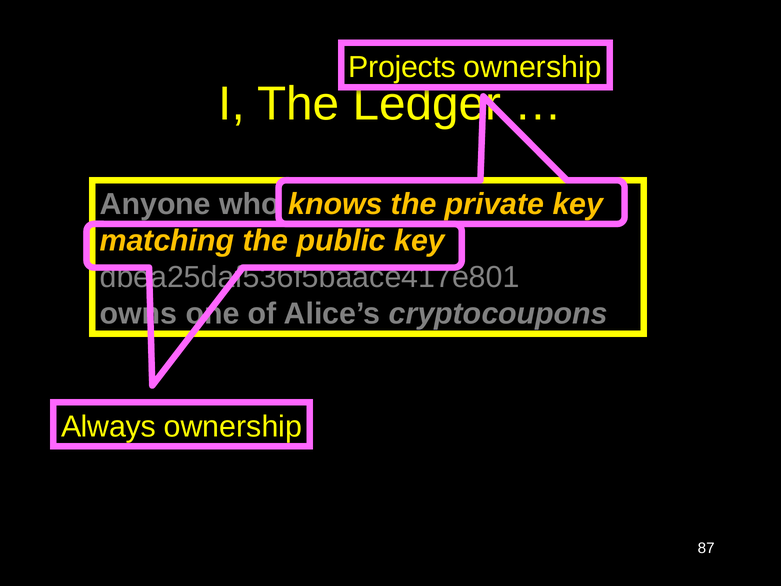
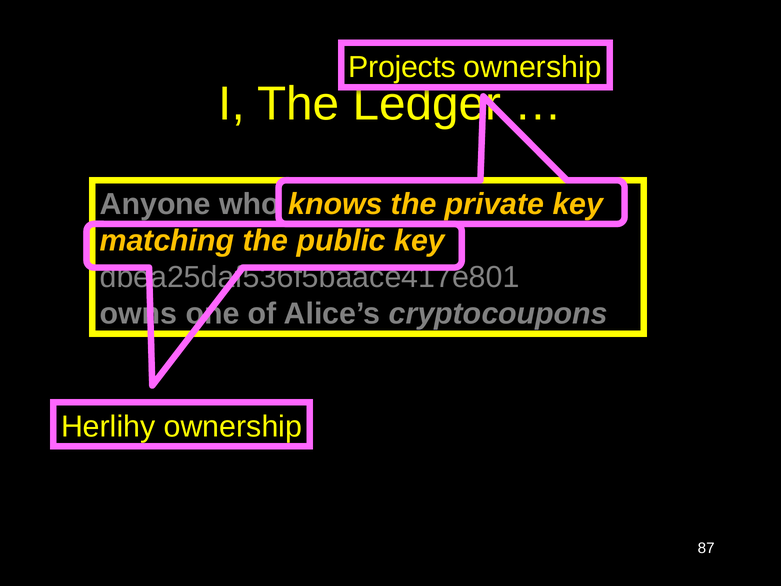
Always: Always -> Herlihy
